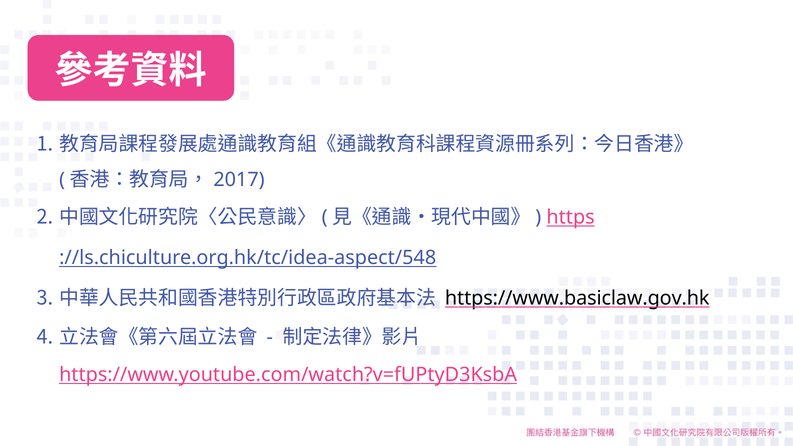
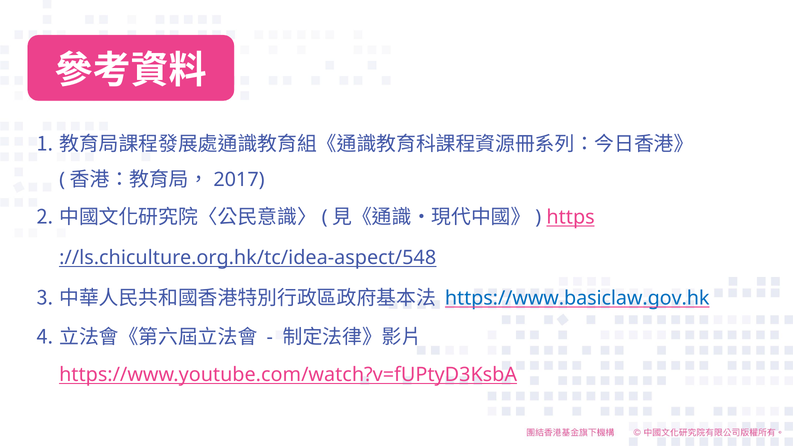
https://www.basiclaw.gov.hk colour: black -> blue
